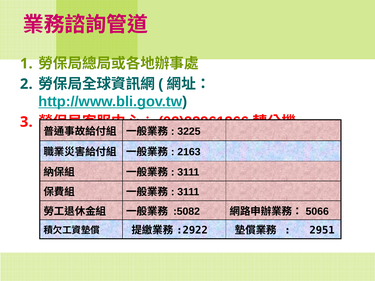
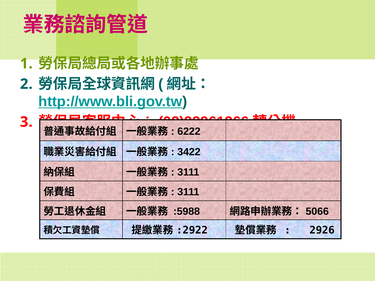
3225: 3225 -> 6222
2163: 2163 -> 3422
:5082: :5082 -> :5988
2951: 2951 -> 2926
